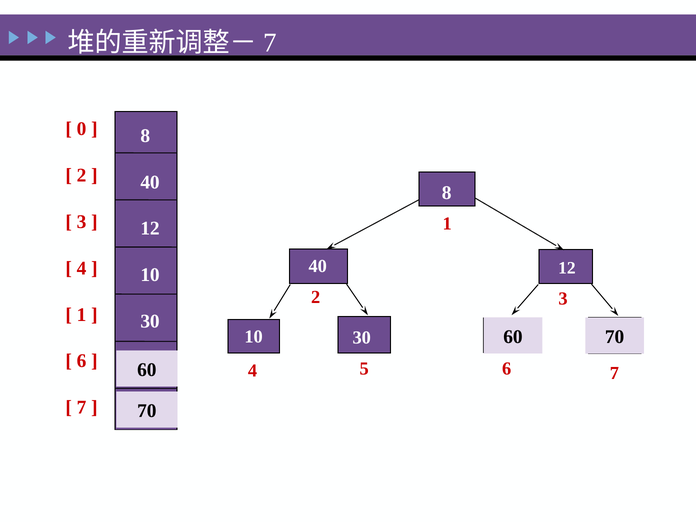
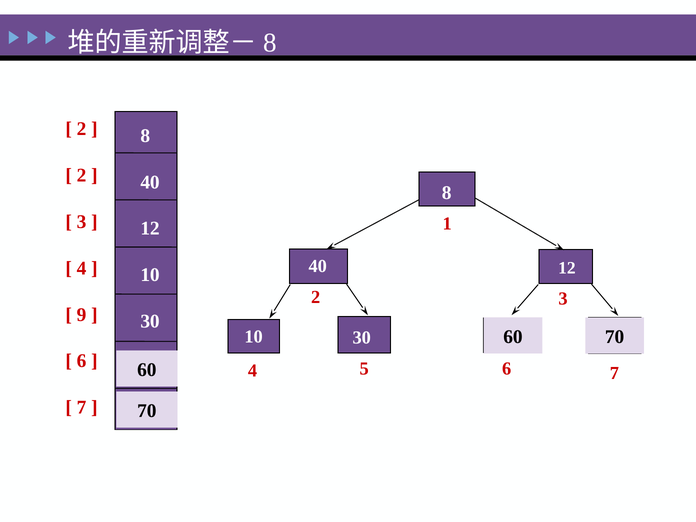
7 at (270, 43): 7 -> 8
0 at (82, 129): 0 -> 2
1 at (82, 315): 1 -> 9
